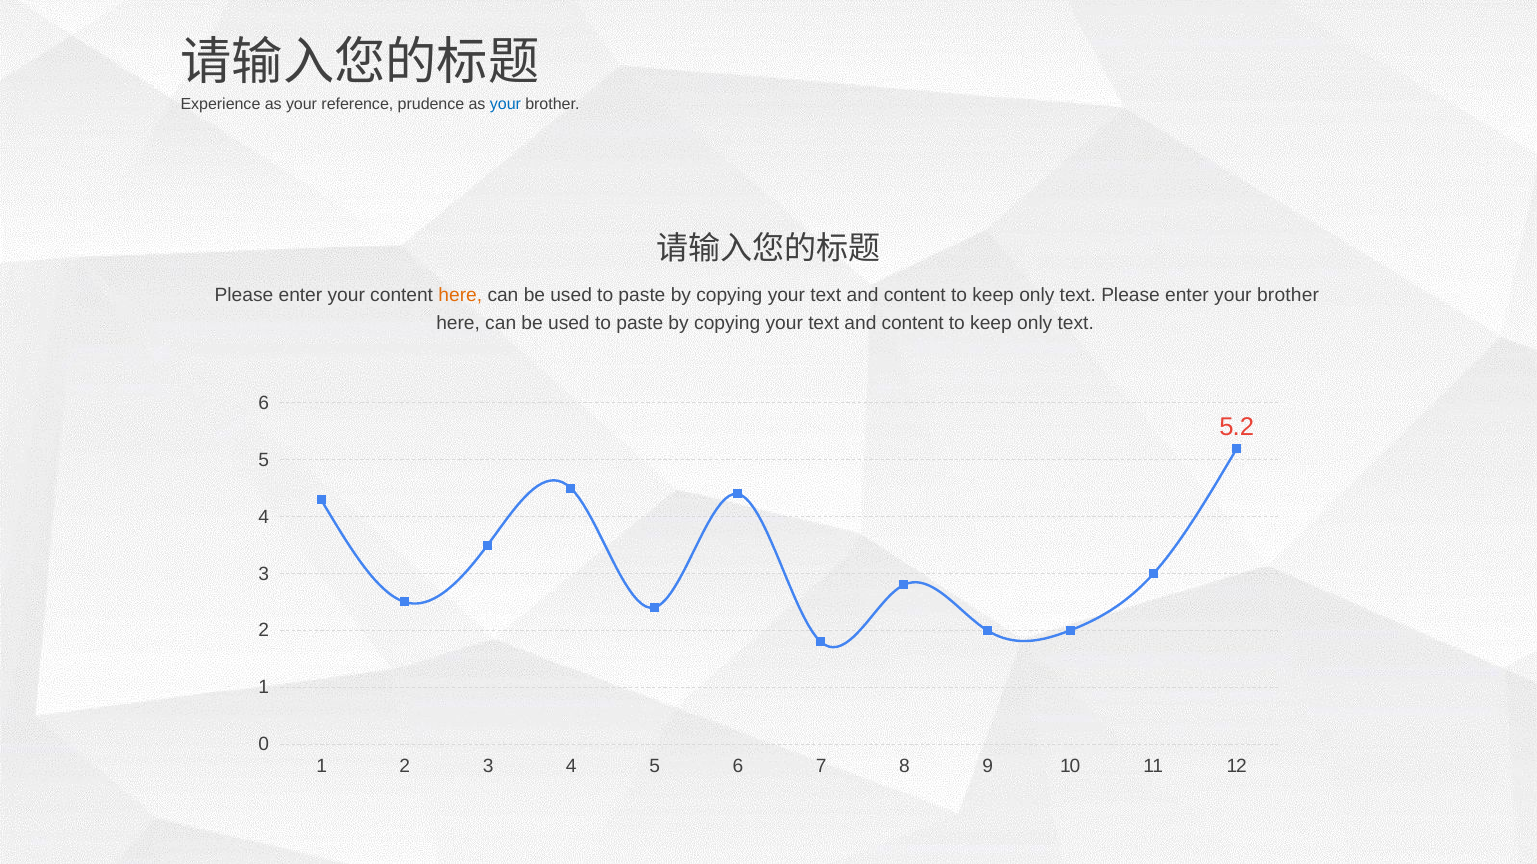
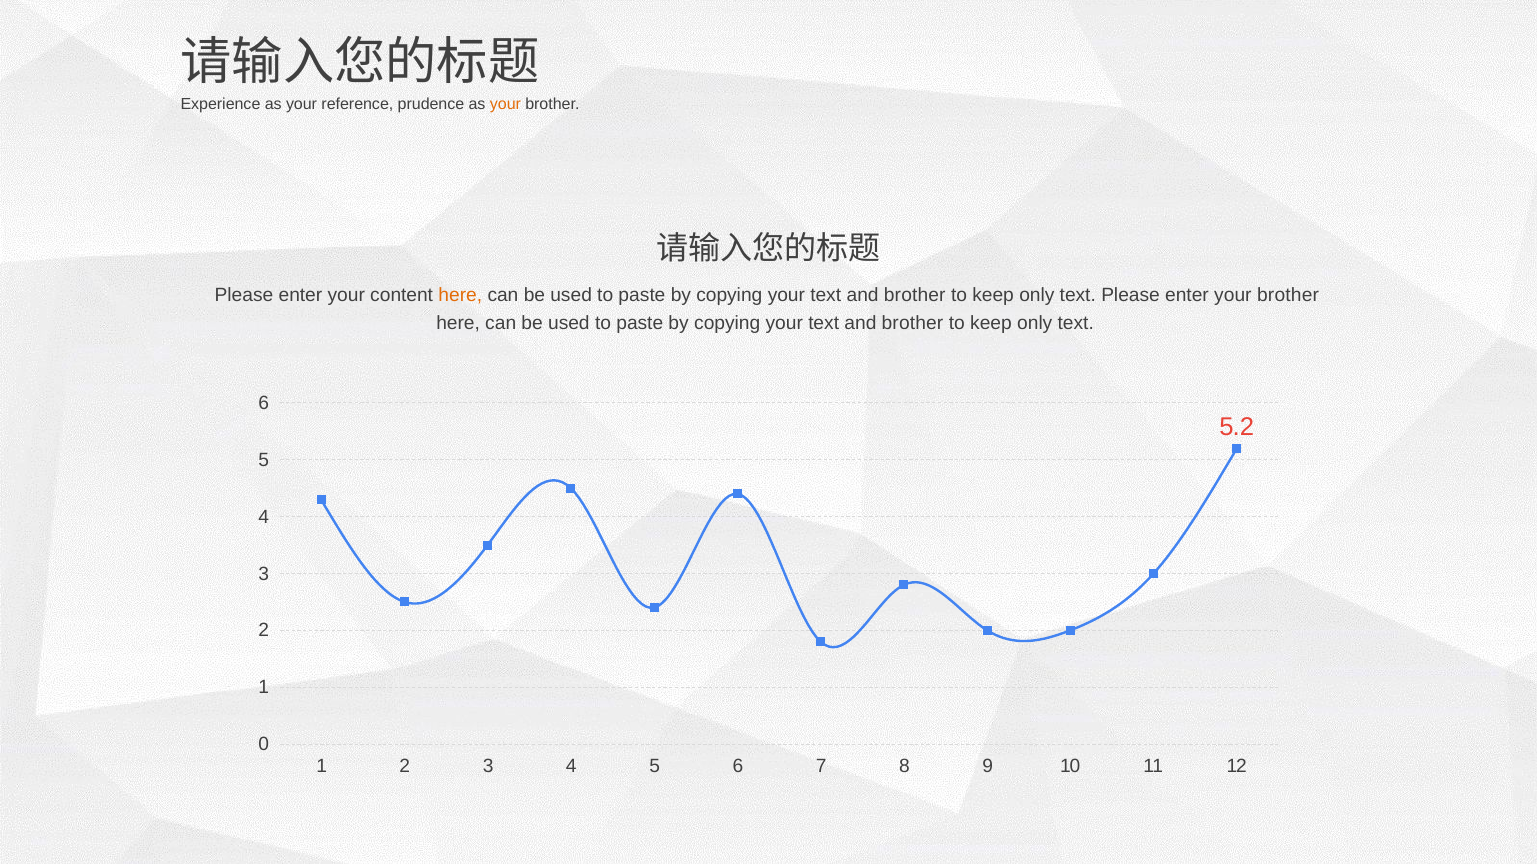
your at (505, 104) colour: blue -> orange
content at (915, 295): content -> brother
content at (913, 323): content -> brother
